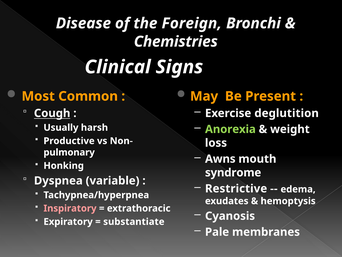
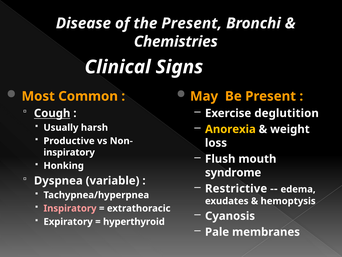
the Foreign: Foreign -> Present
Anorexia colour: light green -> yellow
pulmonary at (69, 152): pulmonary -> inspiratory
Awns: Awns -> Flush
substantiate: substantiate -> hyperthyroid
